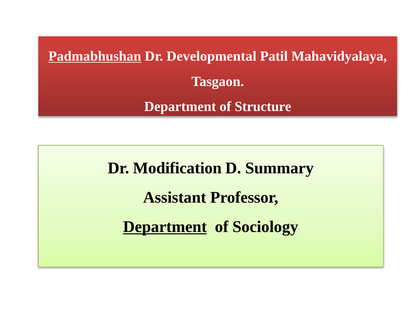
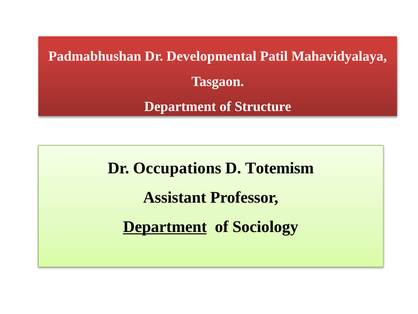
Padmabhushan underline: present -> none
Modification: Modification -> Occupations
Summary: Summary -> Totemism
